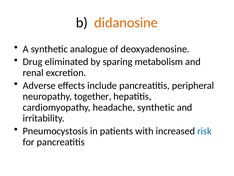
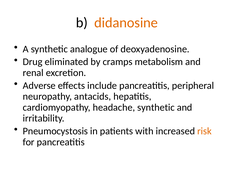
sparing: sparing -> cramps
together: together -> antacids
risk colour: blue -> orange
